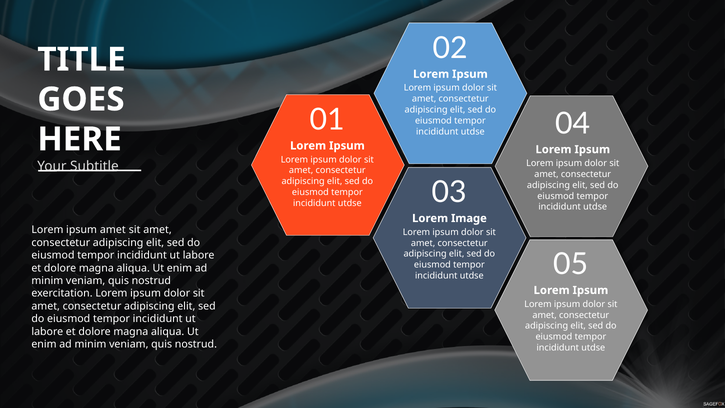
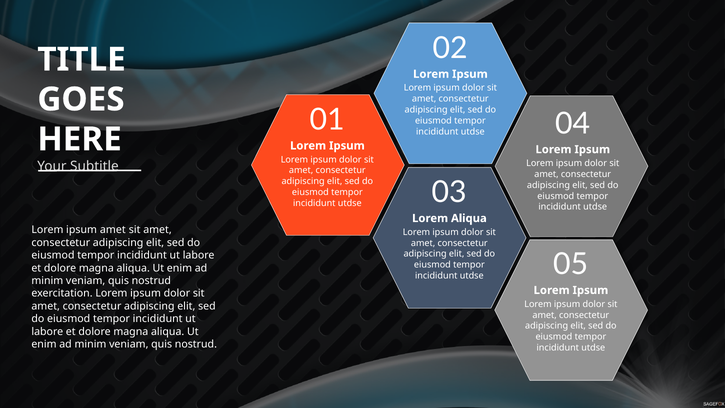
Lorem Image: Image -> Aliqua
